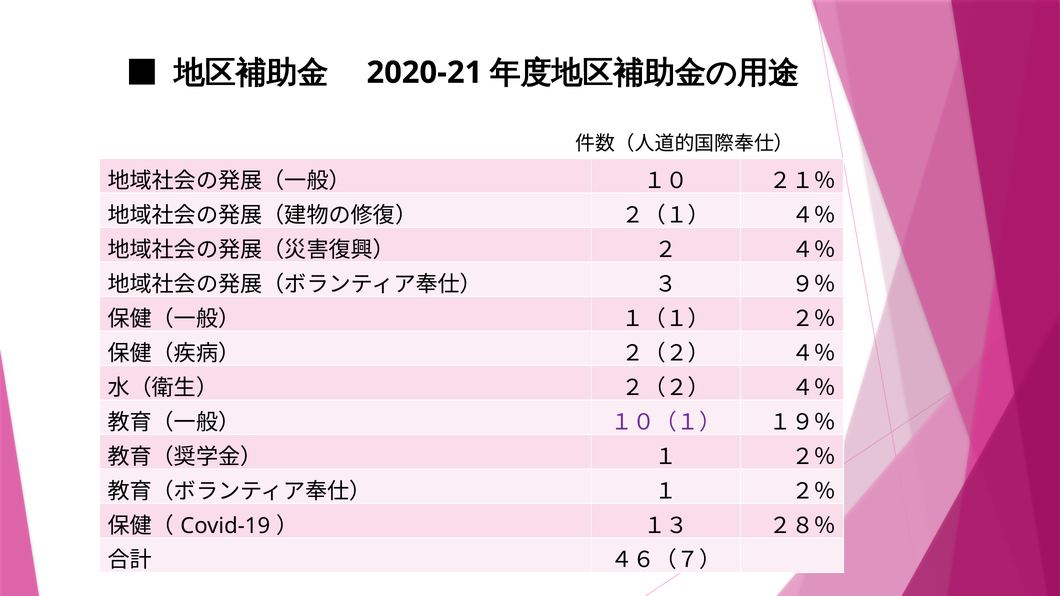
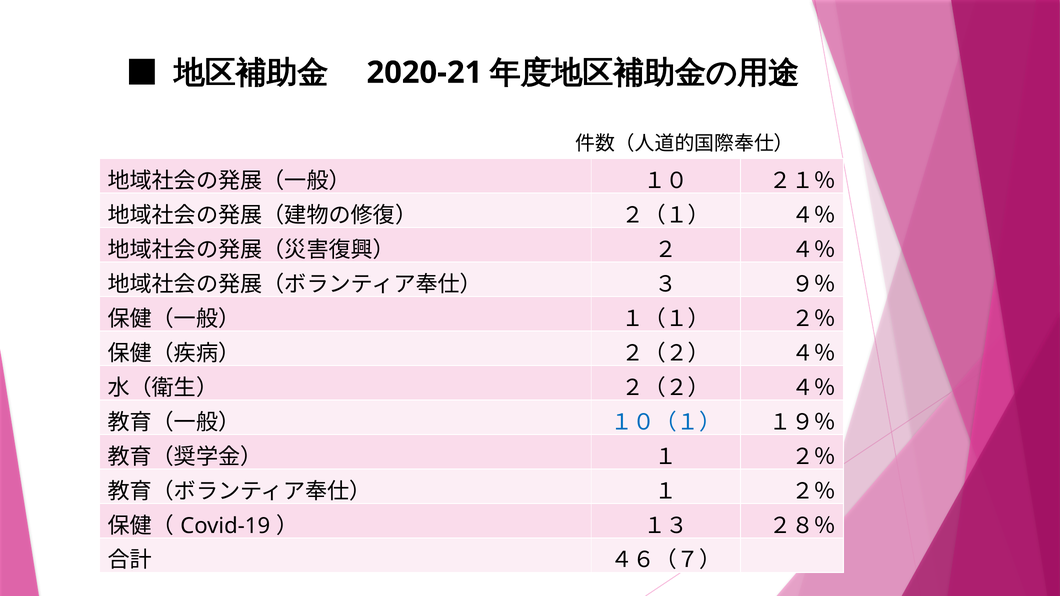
１０（１） colour: purple -> blue
